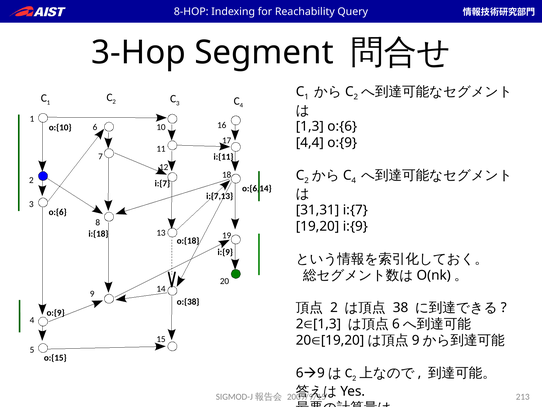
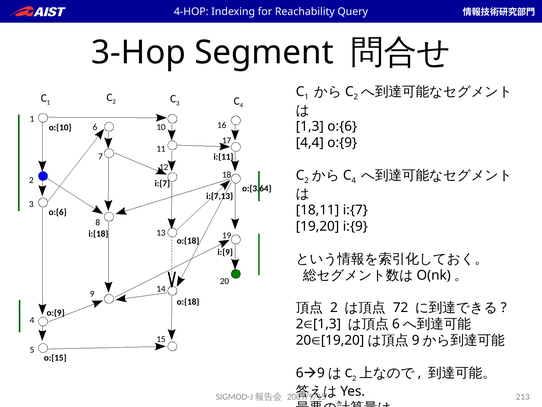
8-HOP: 8-HOP -> 4-HOP
o:{6,14: o:{6,14 -> o:{3,64
31,31: 31,31 -> 18,11
o:{38 at (188, 301): o:{38 -> o:{18
38: 38 -> 72
